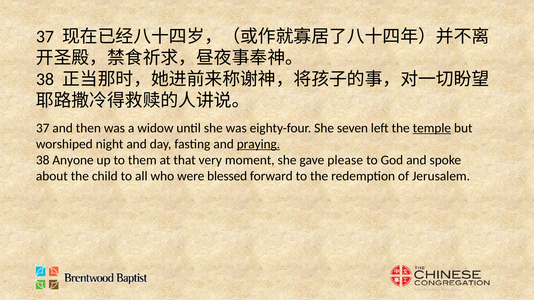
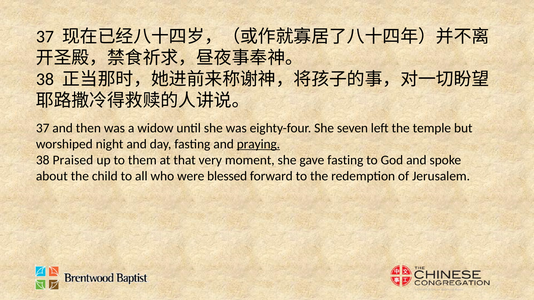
temple underline: present -> none
Anyone: Anyone -> Praised
gave please: please -> fasting
